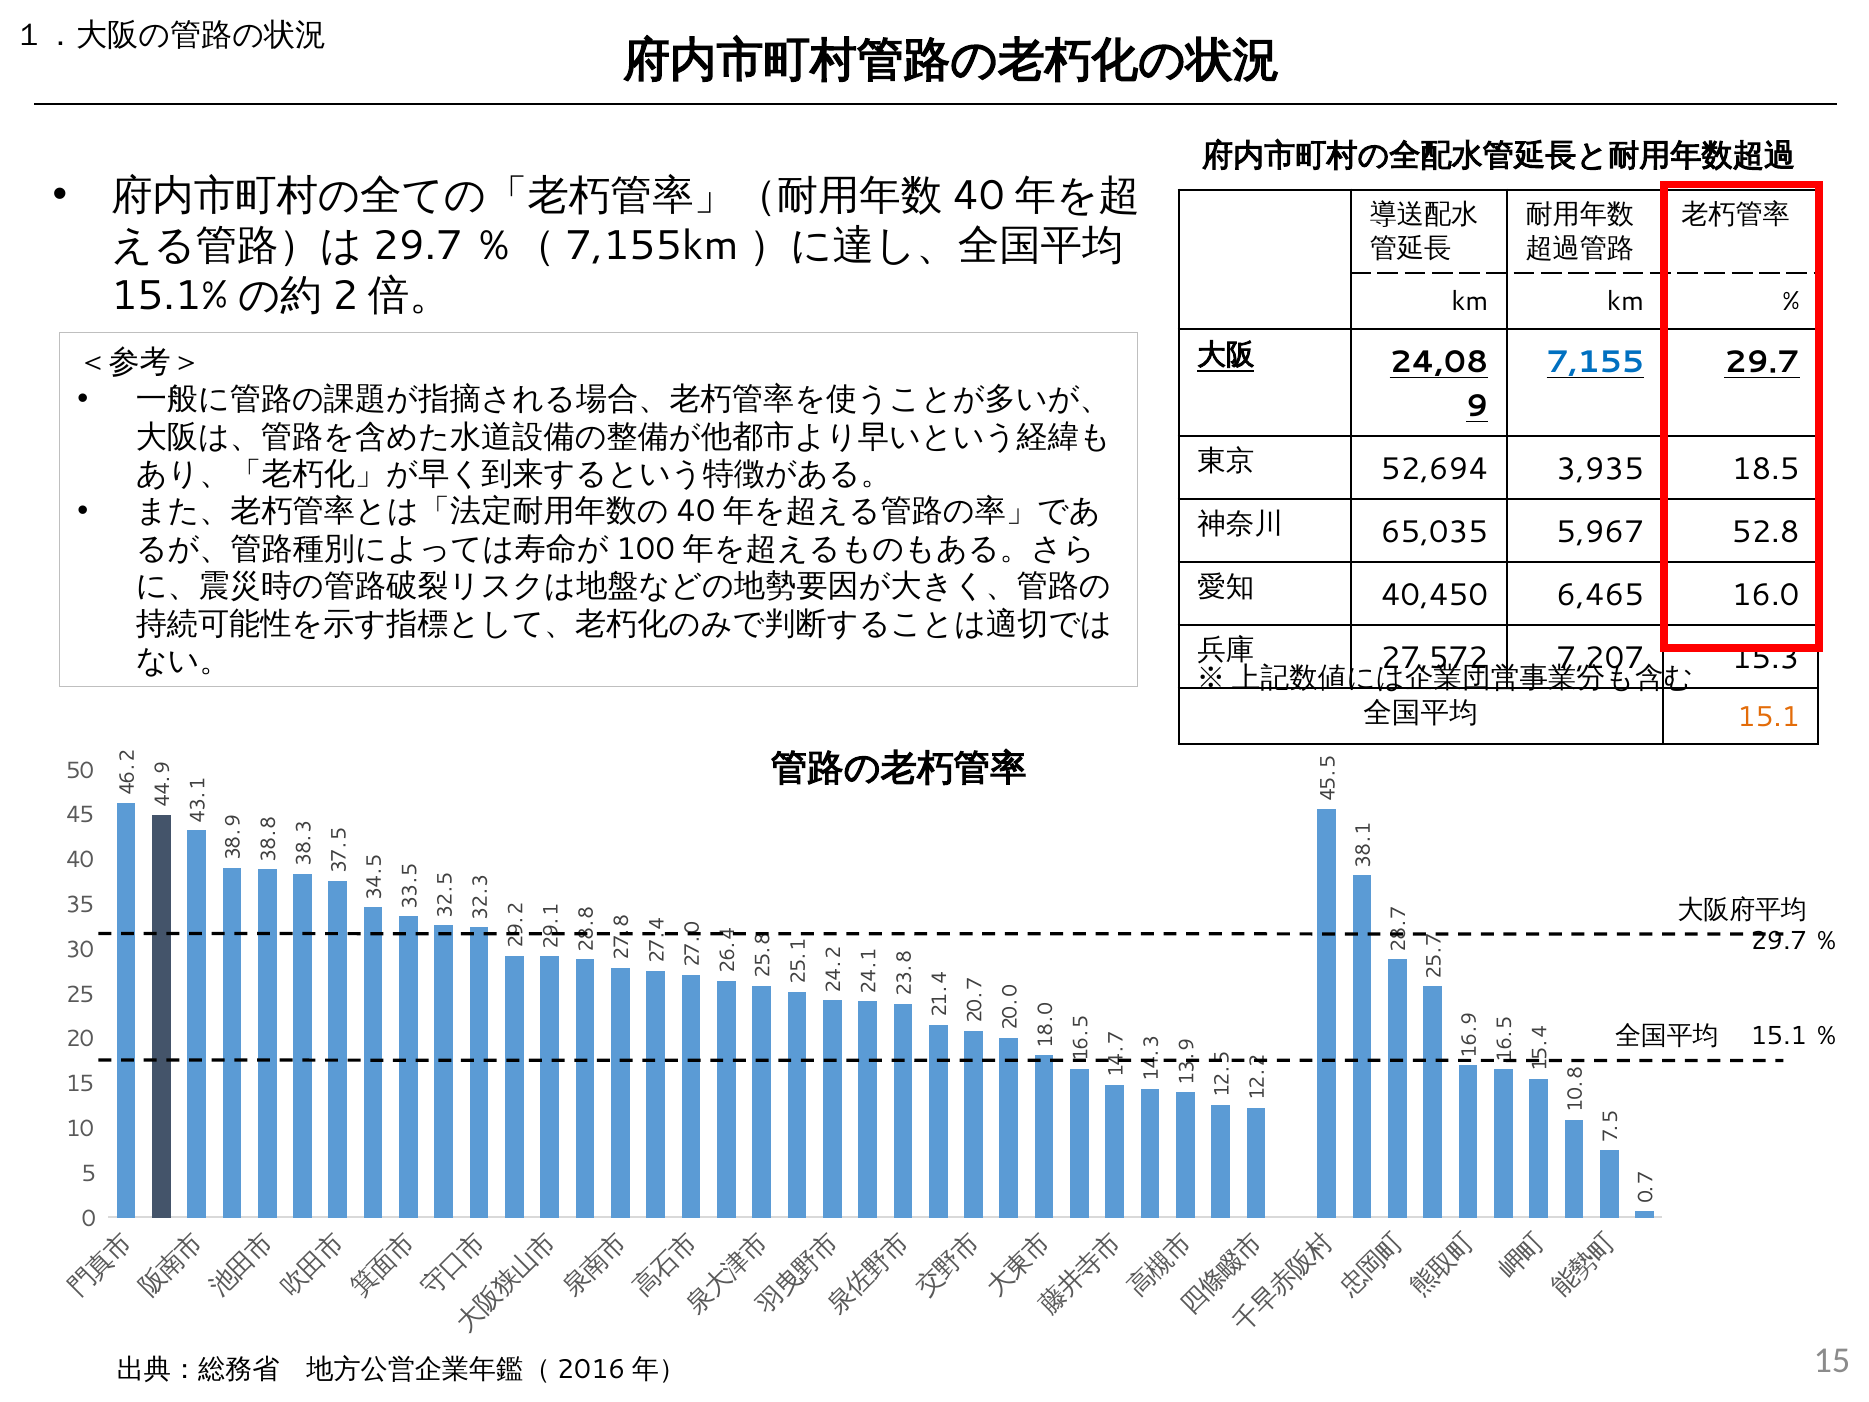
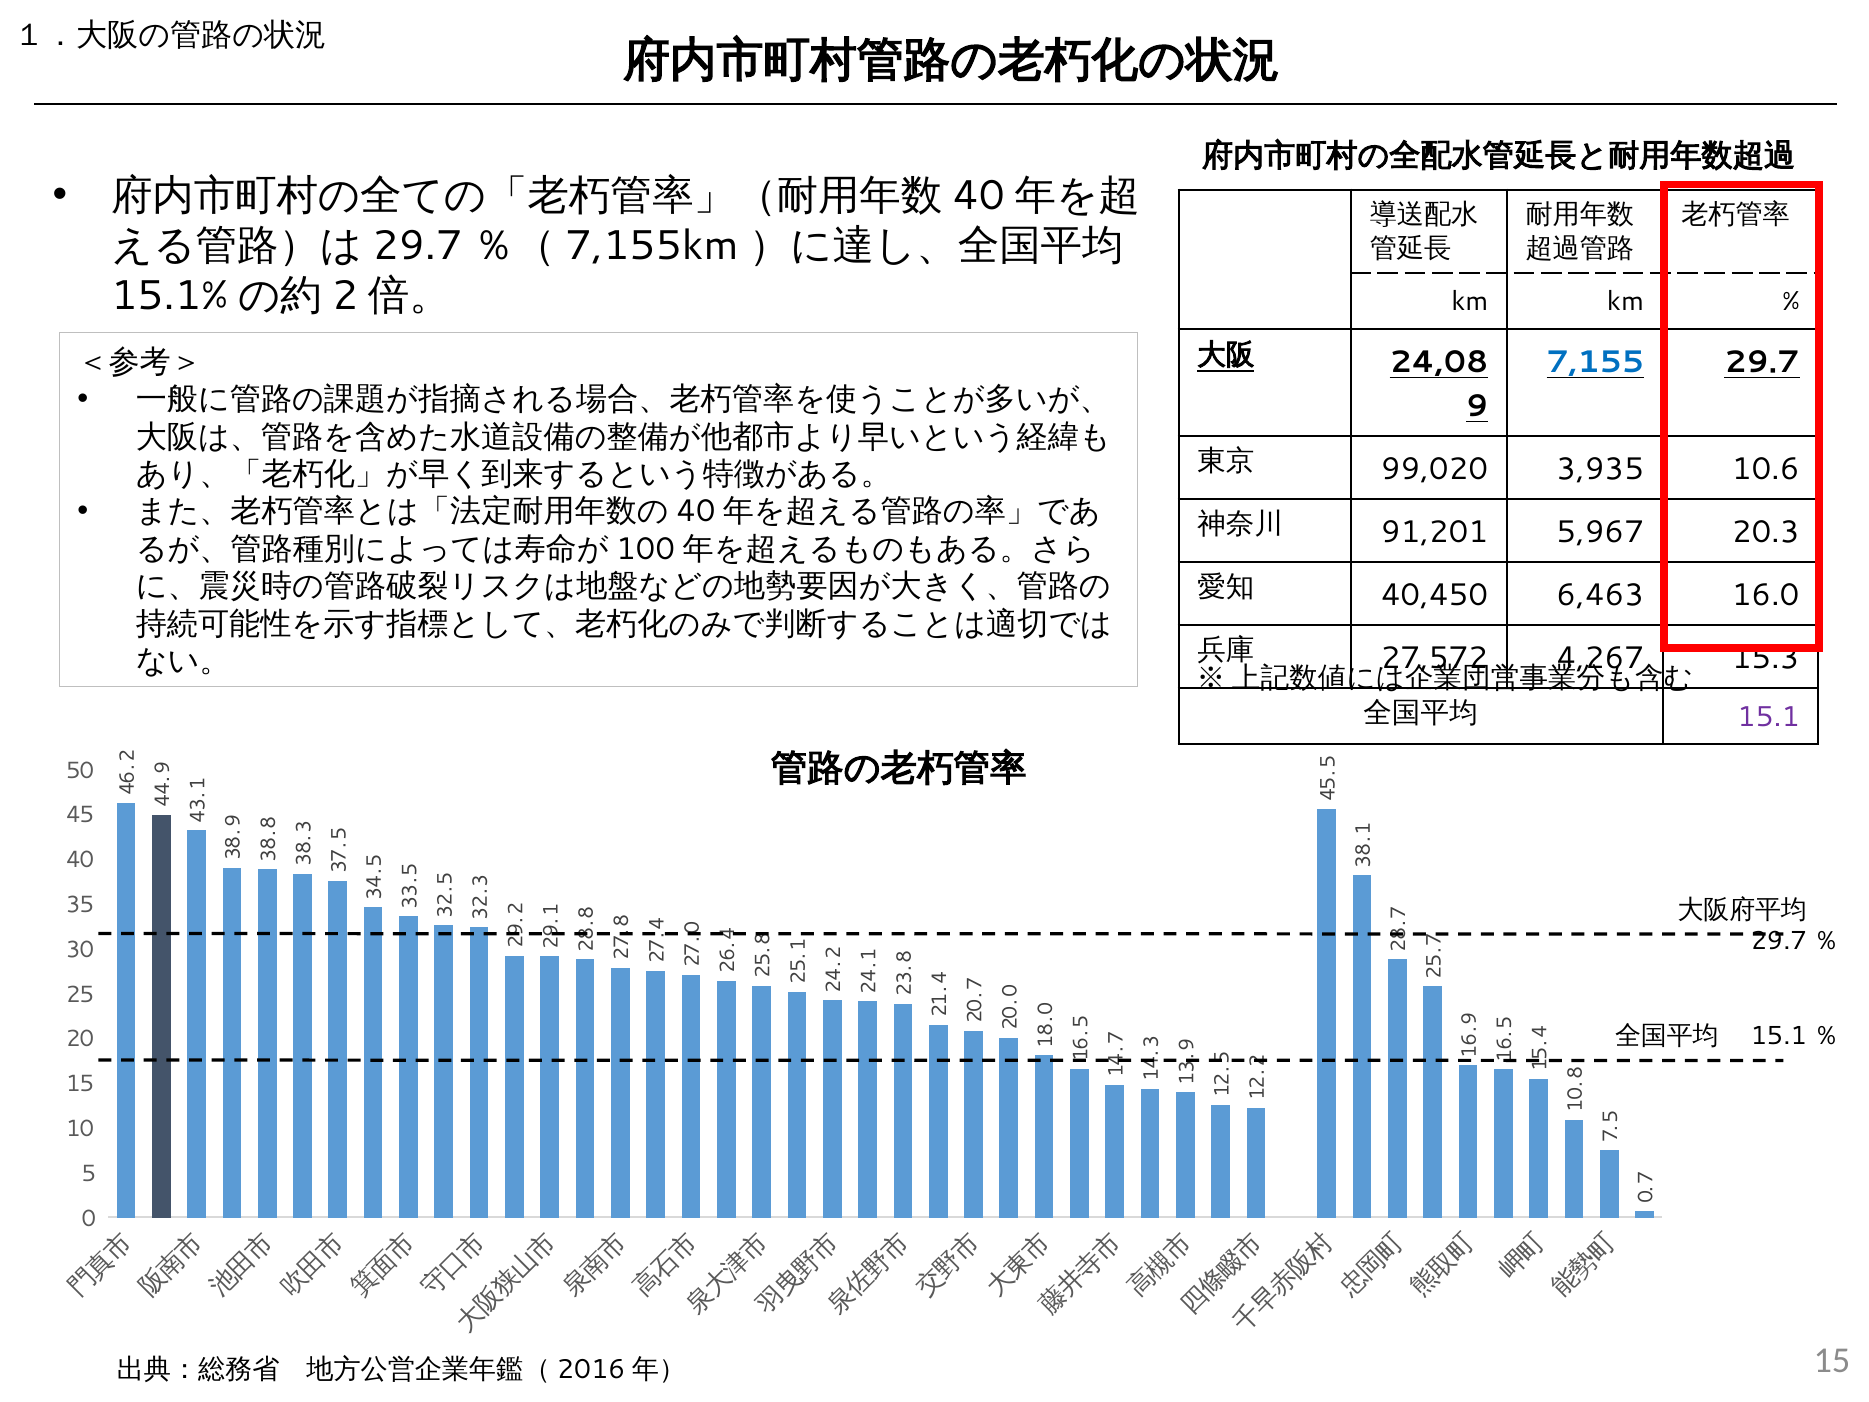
52,694: 52,694 -> 99,020
18.5: 18.5 -> 10.6
65,035: 65,035 -> 91,201
52.8: 52.8 -> 20.3
6,465: 6,465 -> 6,463
7,207: 7,207 -> 4,267
15.1 colour: orange -> purple
